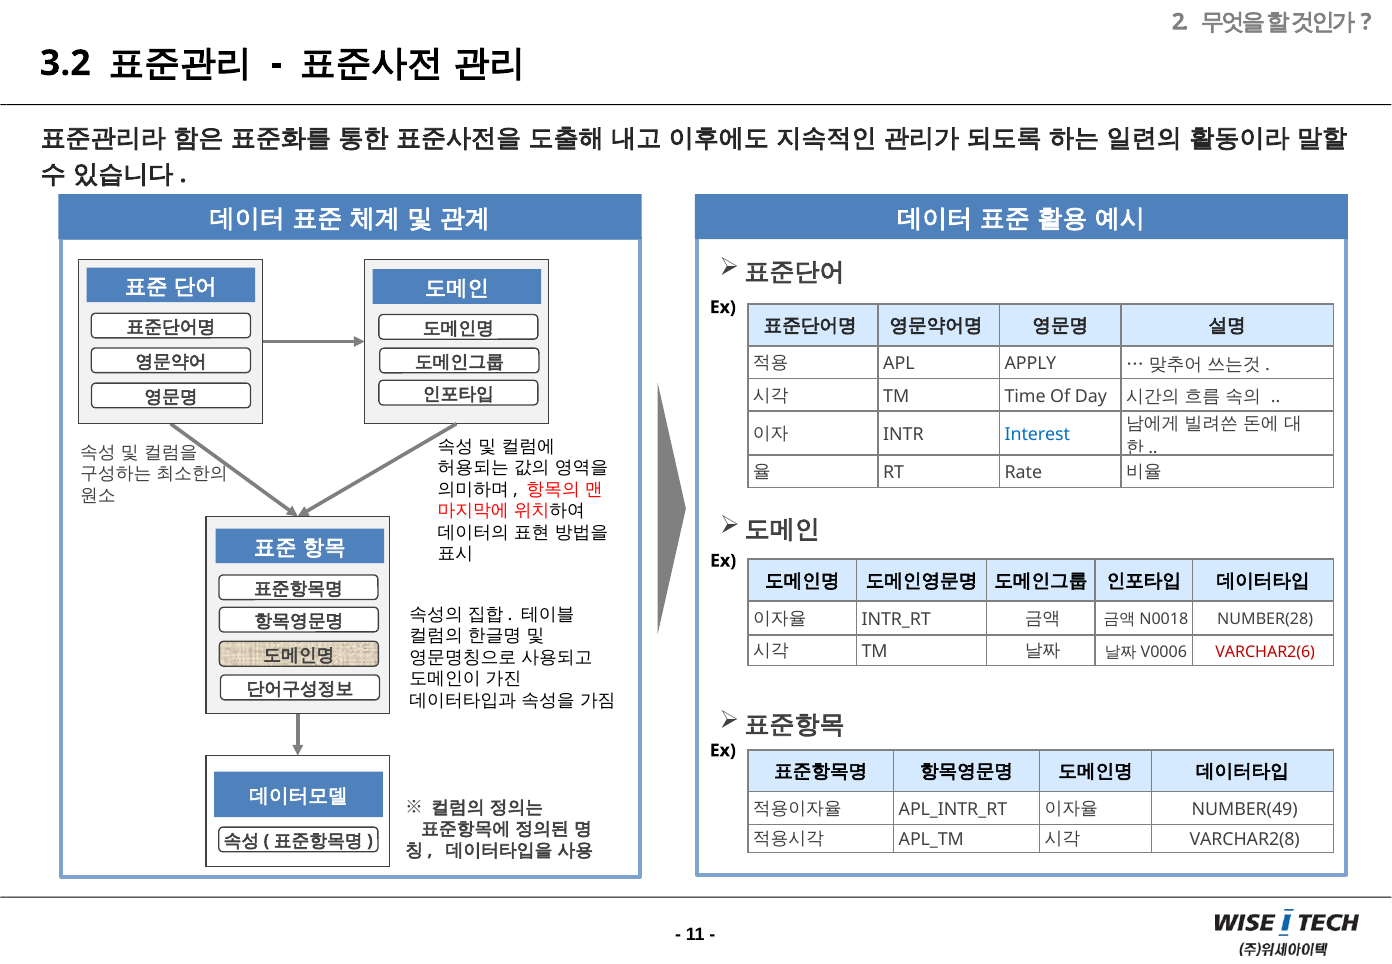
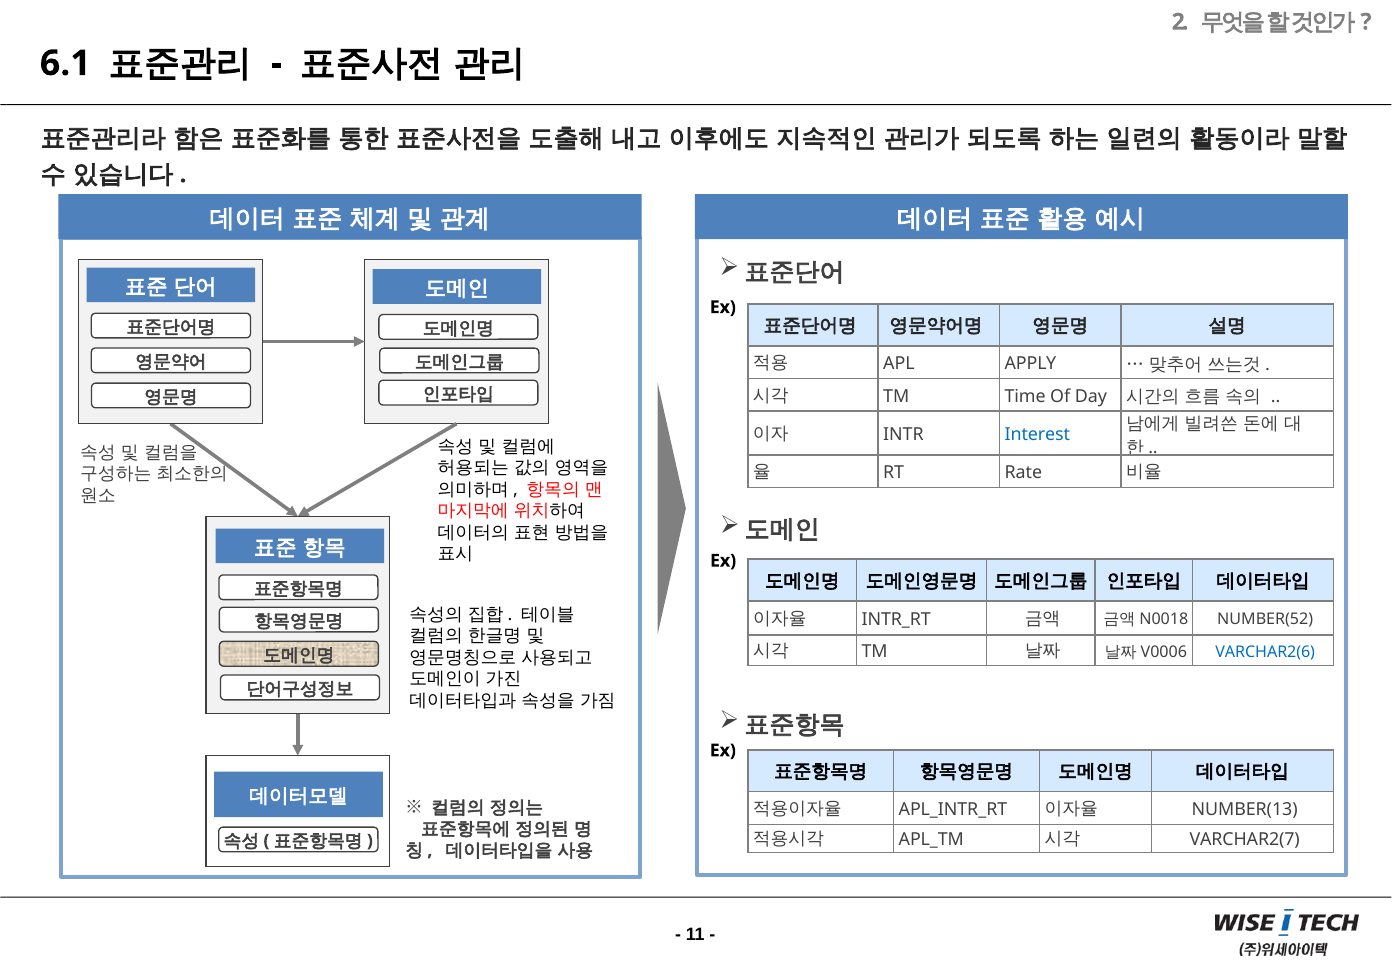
3.2: 3.2 -> 6.1
NUMBER(28: NUMBER(28 -> NUMBER(52
VARCHAR2(6 colour: red -> blue
NUMBER(49: NUMBER(49 -> NUMBER(13
VARCHAR2(8: VARCHAR2(8 -> VARCHAR2(7
